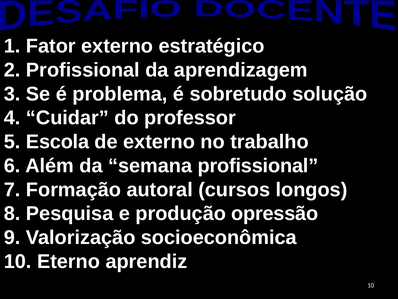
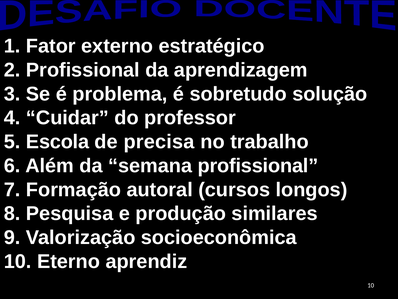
de externo: externo -> precisa
opressão: opressão -> similares
